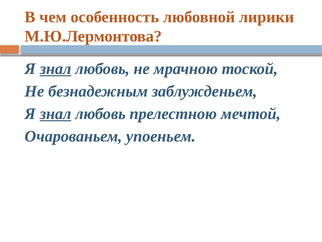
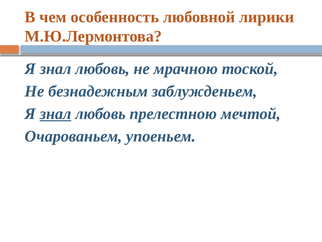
знал at (56, 69) underline: present -> none
